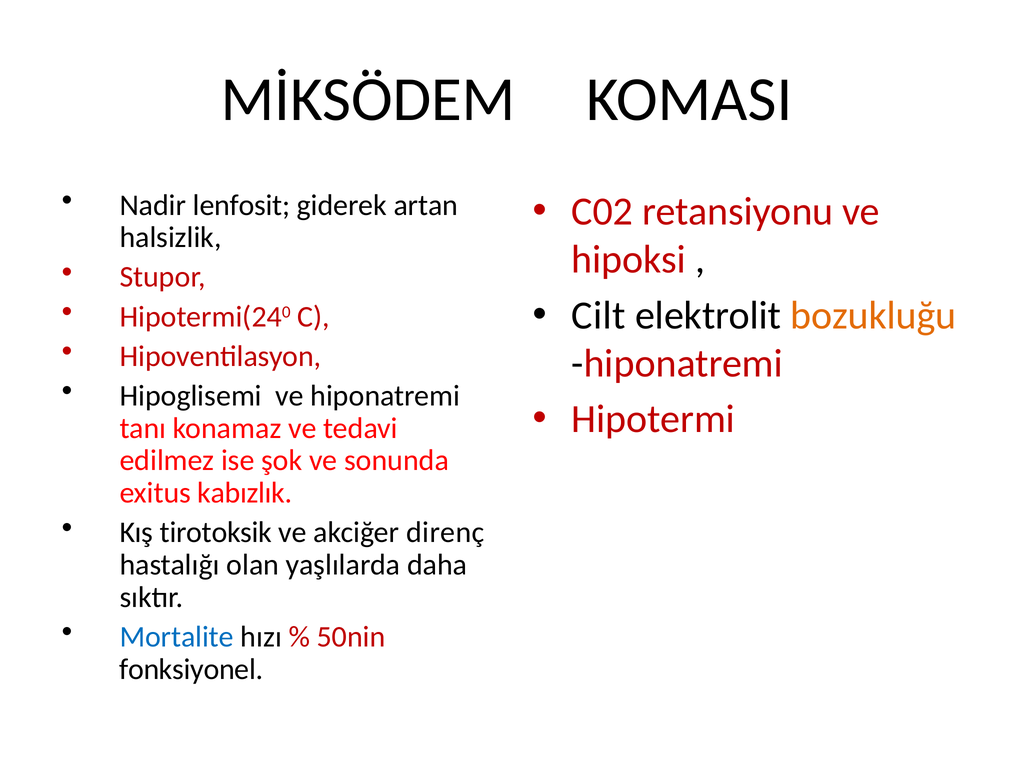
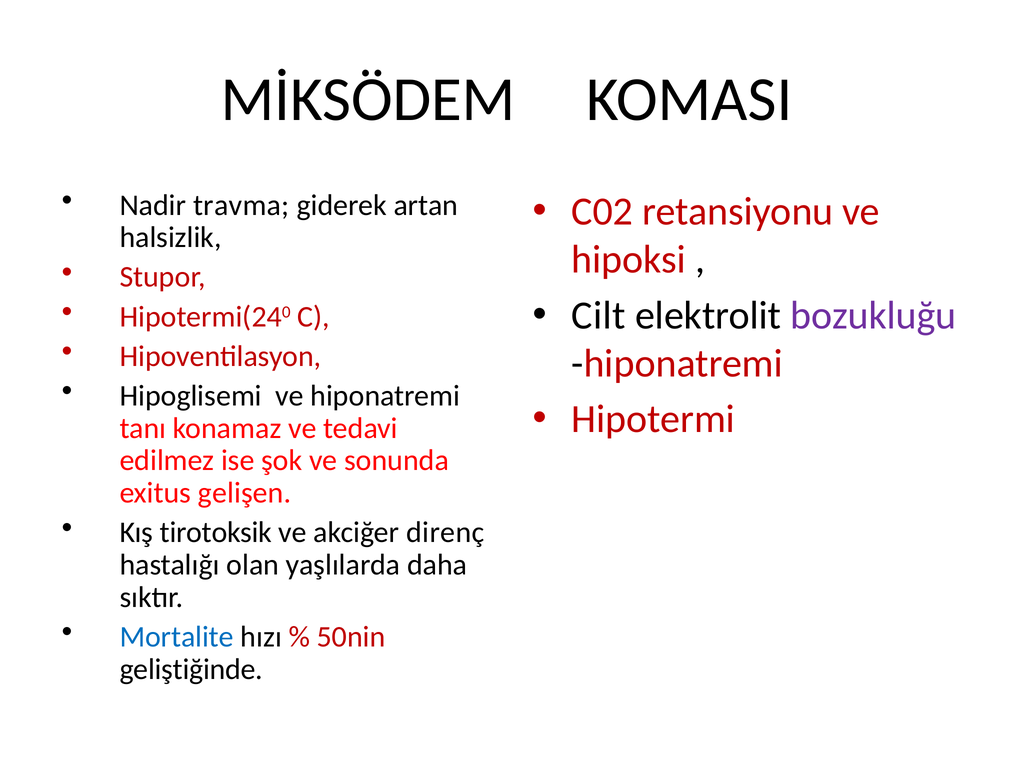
lenfosit: lenfosit -> travma
bozukluğu colour: orange -> purple
kabızlık: kabızlık -> gelişen
fonksiyonel: fonksiyonel -> geliştiğinde
